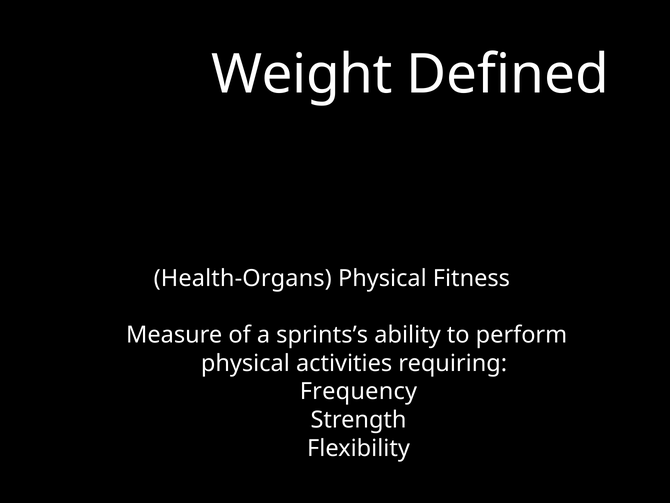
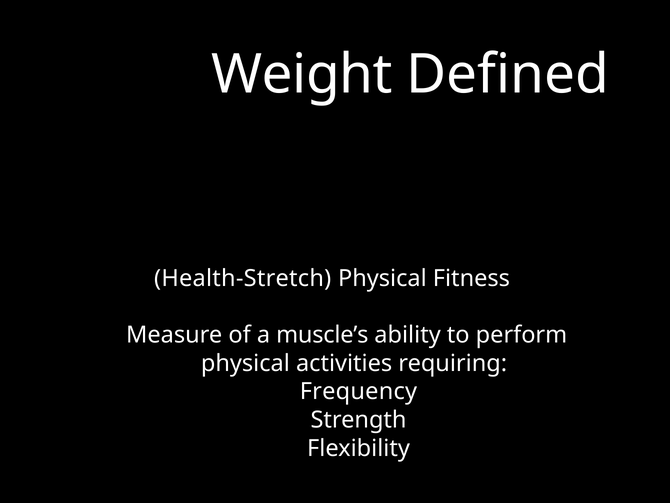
Health-Organs: Health-Organs -> Health-Stretch
sprints’s: sprints’s -> muscle’s
